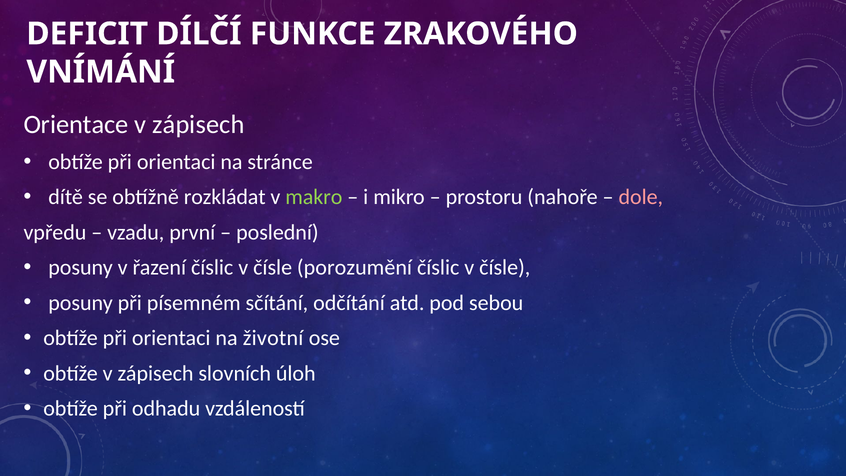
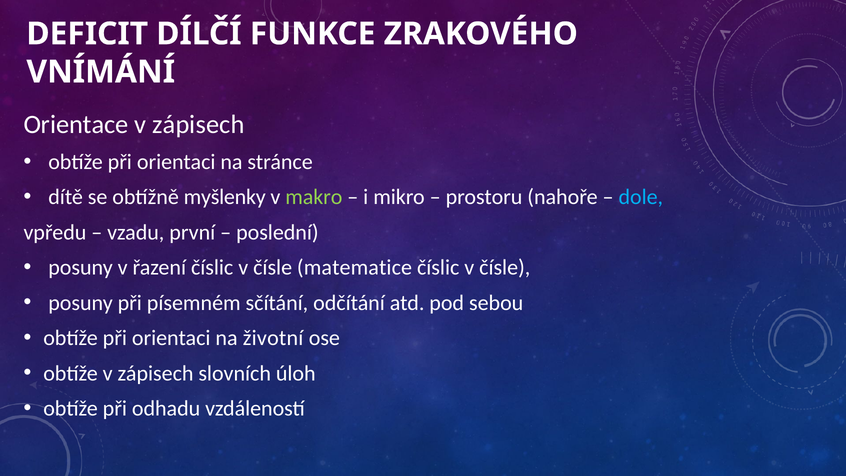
rozkládat: rozkládat -> myšlenky
dole colour: pink -> light blue
porozumění: porozumění -> matematice
